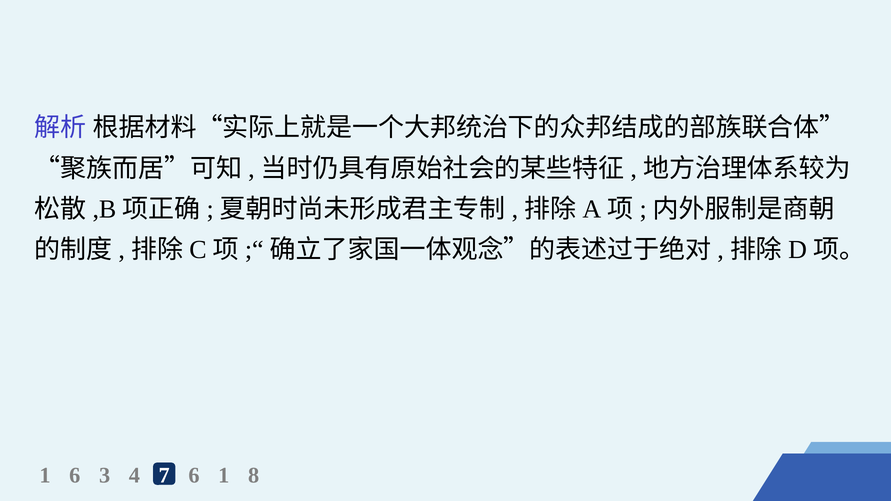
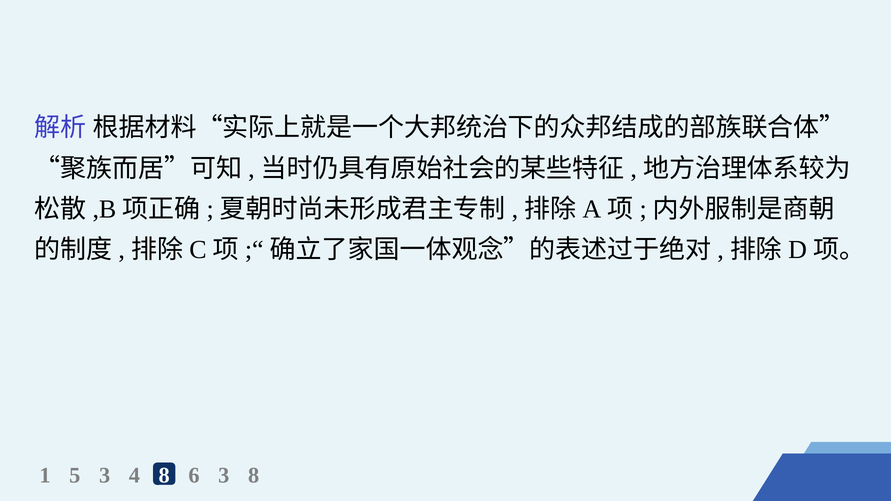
1 6: 6 -> 5
4 7: 7 -> 8
6 1: 1 -> 3
